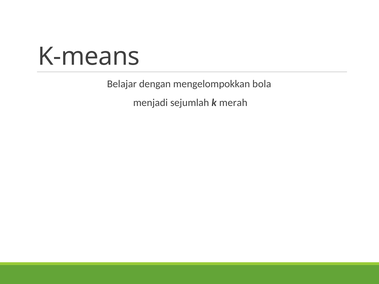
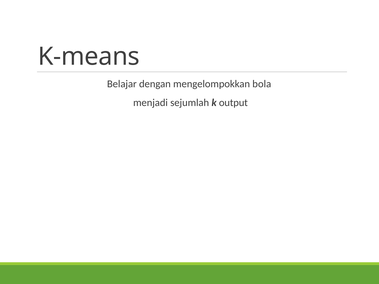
merah: merah -> output
